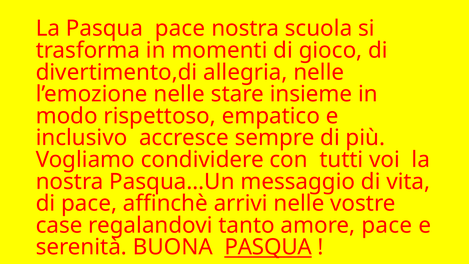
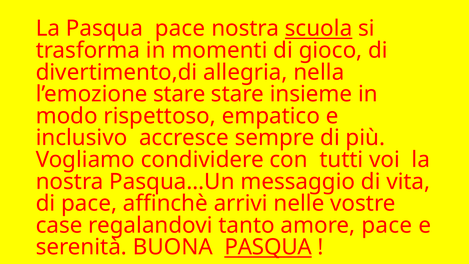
scuola underline: none -> present
allegria nelle: nelle -> nella
l’emozione nelle: nelle -> stare
